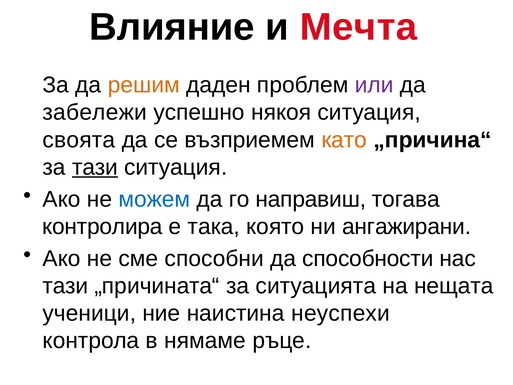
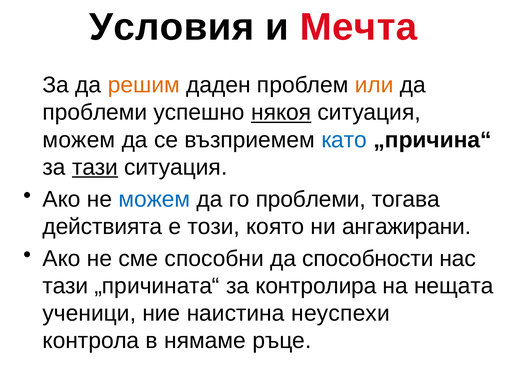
Влияние: Влияние -> Условия
или colour: purple -> orange
забележи at (95, 112): забележи -> проблеми
някоя underline: none -> present
своята at (79, 140): своята -> можем
като colour: orange -> blue
го направиш: направиш -> проблеми
контролира: контролира -> действията
така: така -> този
ситуацията: ситуацията -> контролира
